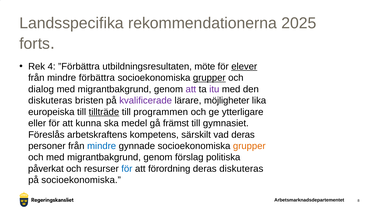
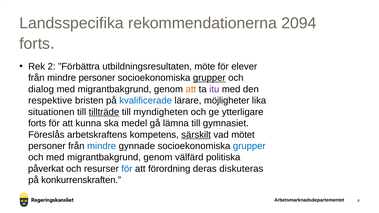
2025: 2025 -> 2094
4: 4 -> 2
elever underline: present -> none
mindre förbättra: förbättra -> personer
att at (191, 89) colour: purple -> orange
diskuteras at (50, 101): diskuteras -> respektive
kvalificerade colour: purple -> blue
europeiska: europeiska -> situationen
programmen: programmen -> myndigheten
eller at (37, 123): eller -> forts
främst: främst -> lämna
särskilt underline: none -> present
vad deras: deras -> mötet
grupper at (249, 146) colour: orange -> blue
förslag: förslag -> välfärd
på socioekonomiska: socioekonomiska -> konkurrenskraften
